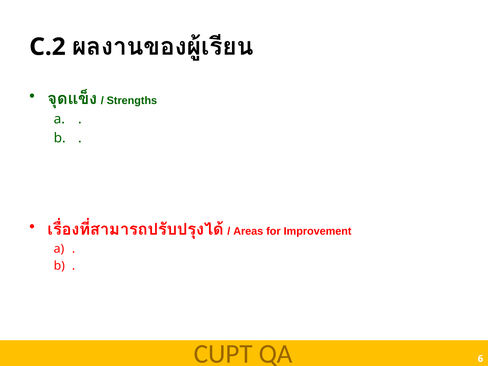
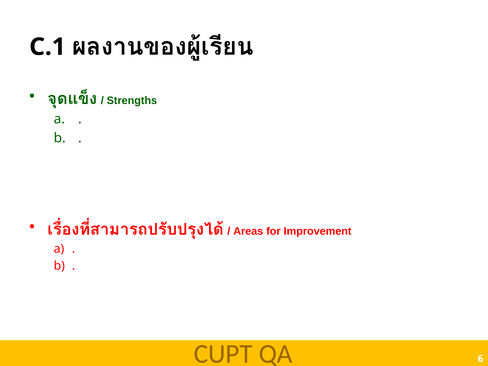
C.2: C.2 -> C.1
